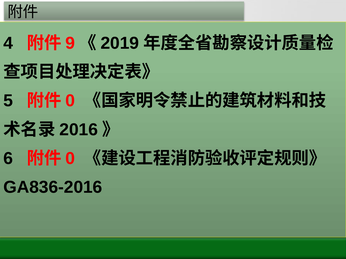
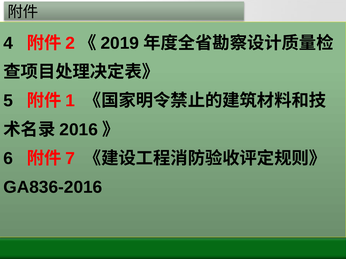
9: 9 -> 2
0 at (70, 101): 0 -> 1
0 at (70, 159): 0 -> 7
